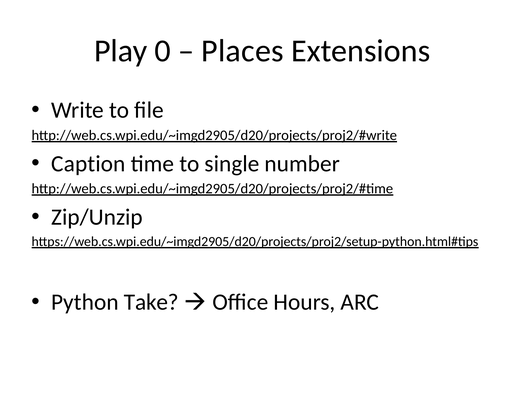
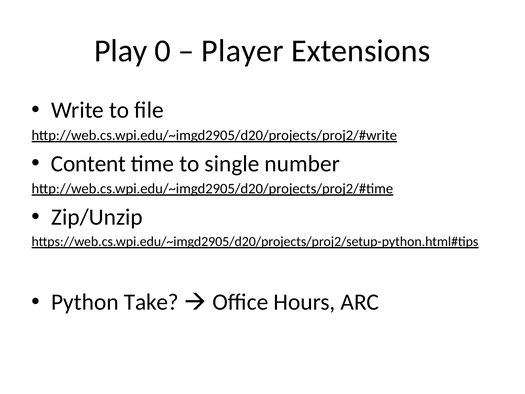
Places: Places -> Player
Caption: Caption -> Content
